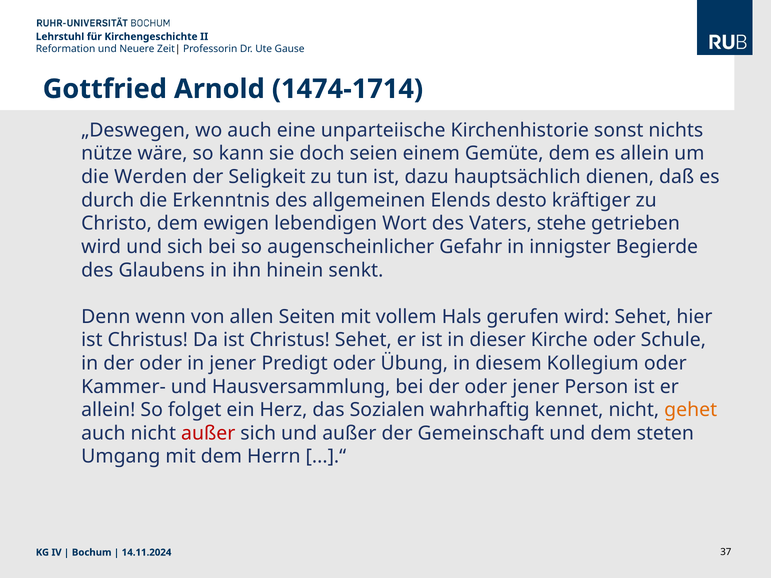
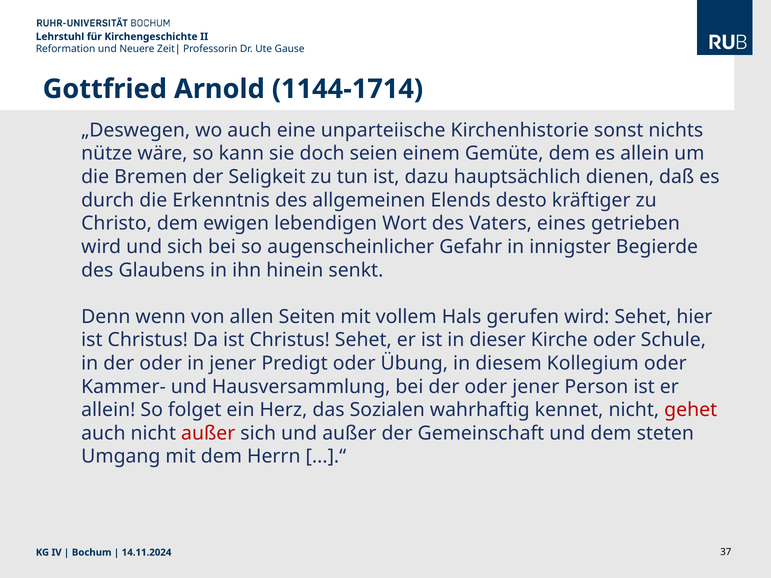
1474-1714: 1474-1714 -> 1144-1714
Werden: Werden -> Bremen
stehe: stehe -> eines
gehet colour: orange -> red
